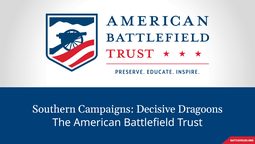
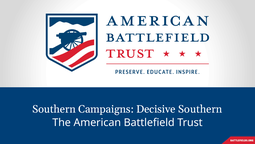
Decisive Dragoons: Dragoons -> Southern
